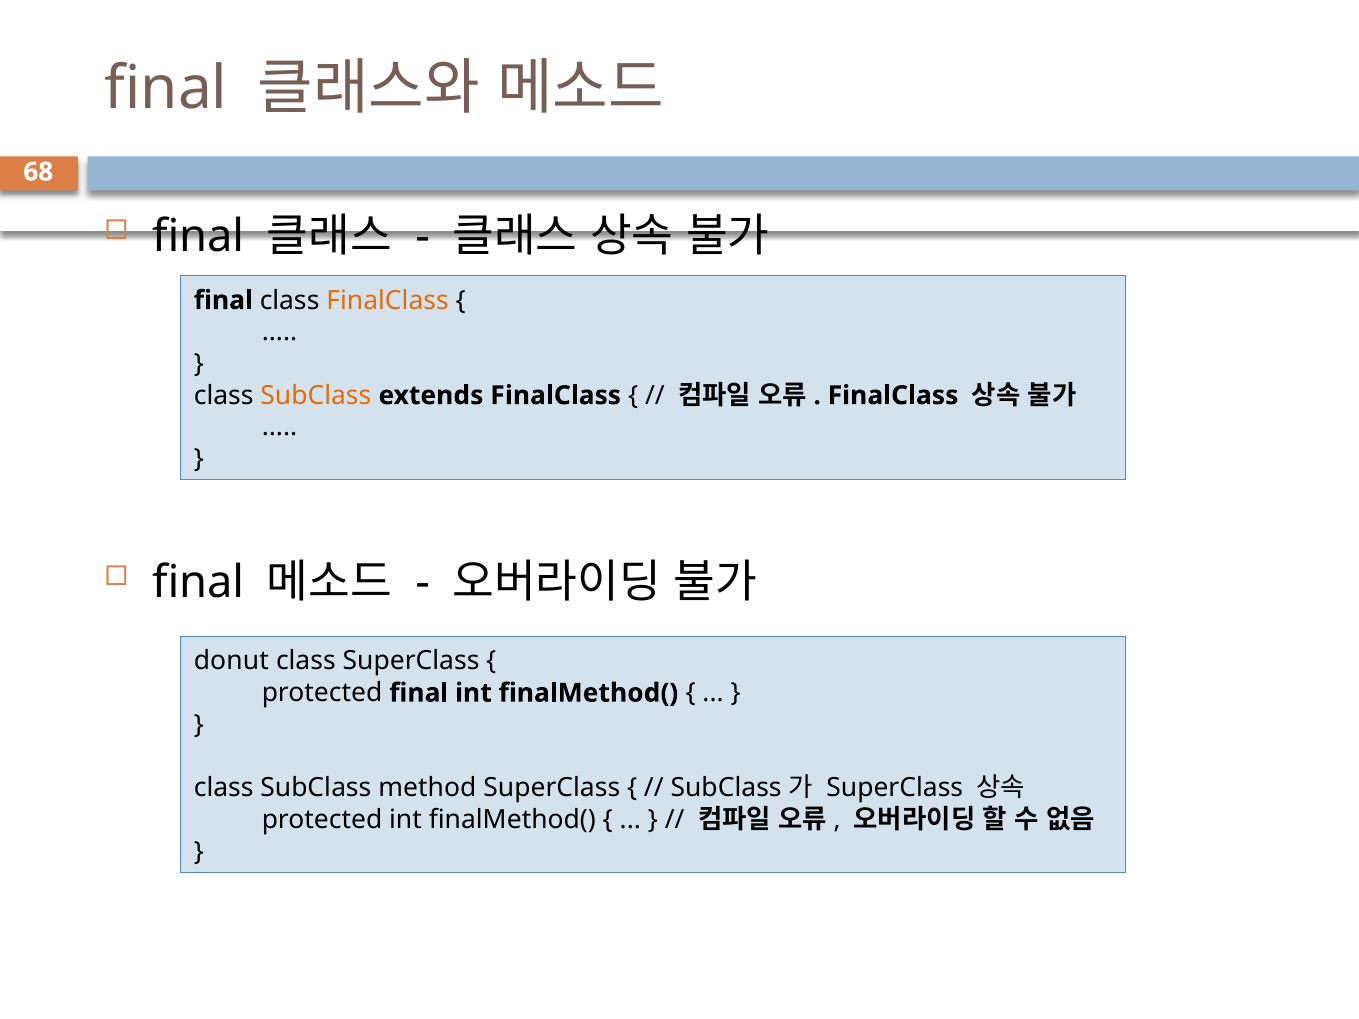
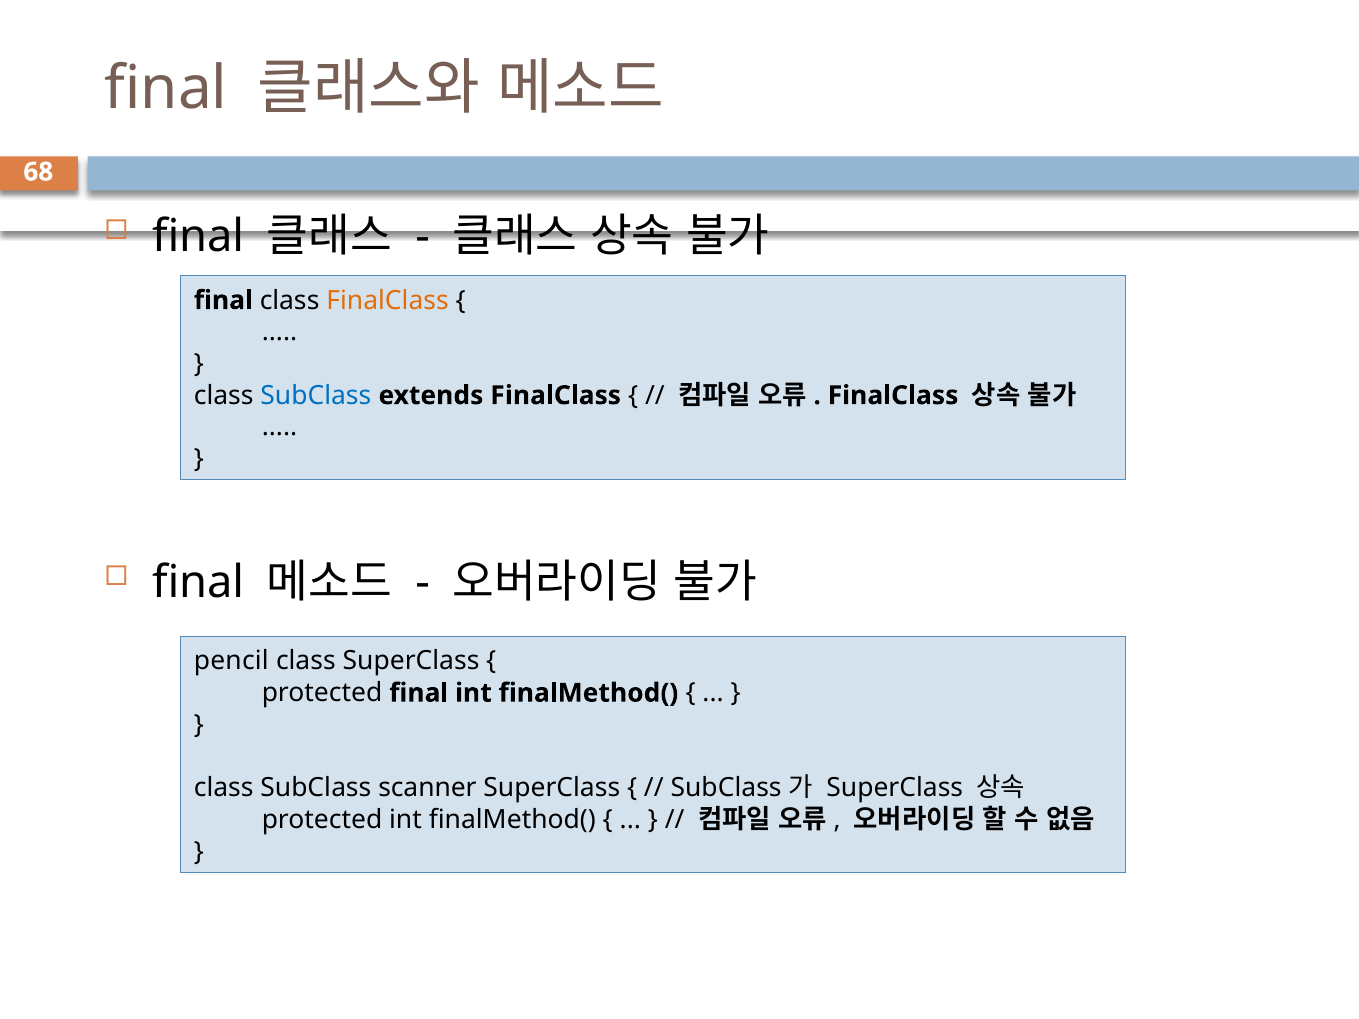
SubClass at (316, 396) colour: orange -> blue
donut: donut -> pencil
method: method -> scanner
